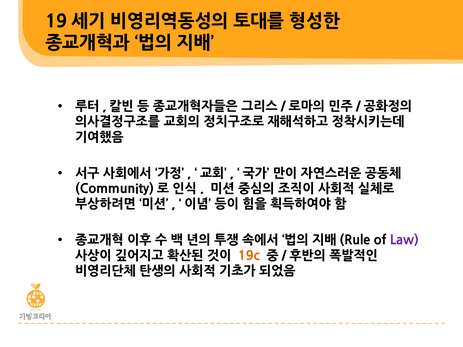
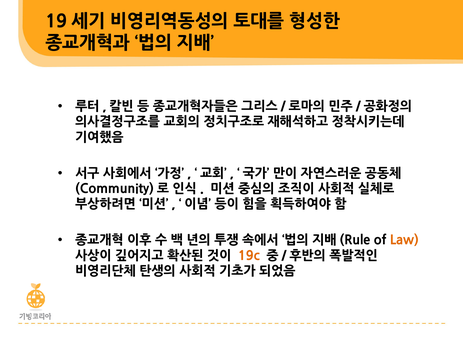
Law colour: purple -> orange
